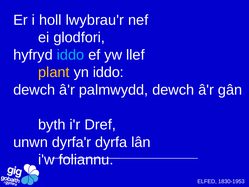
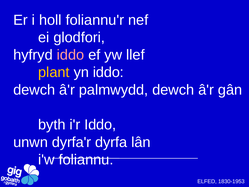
lwybrau'r: lwybrau'r -> foliannu'r
iddo at (70, 55) colour: light blue -> pink
i'r Dref: Dref -> Iddo
